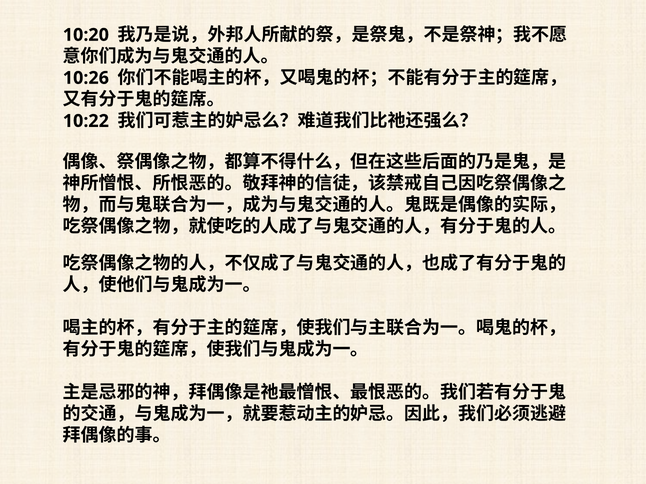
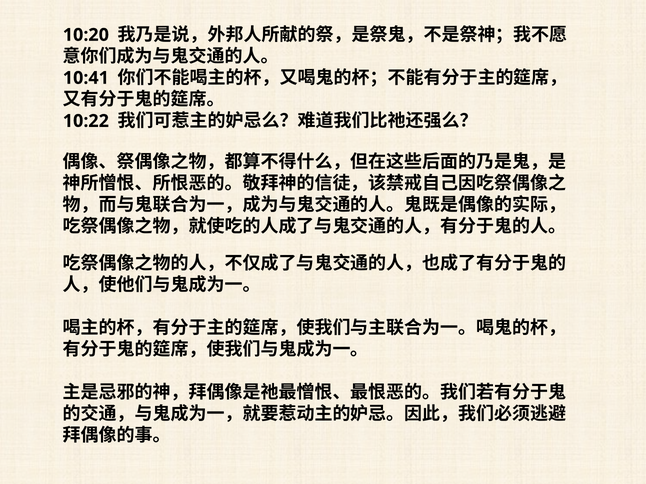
10:26: 10:26 -> 10:41
